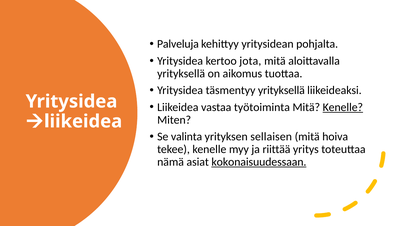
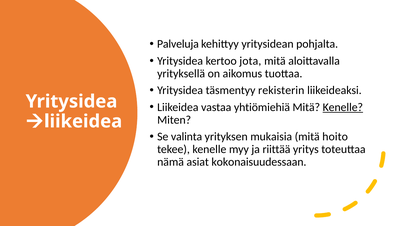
täsmentyy yrityksellä: yrityksellä -> rekisterin
työtoiminta: työtoiminta -> yhtiömiehiä
sellaisen: sellaisen -> mukaisia
hoiva: hoiva -> hoito
kokonaisuudessaan underline: present -> none
